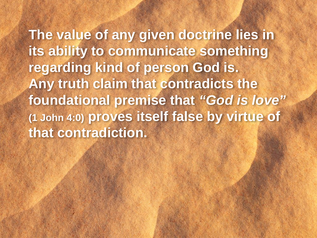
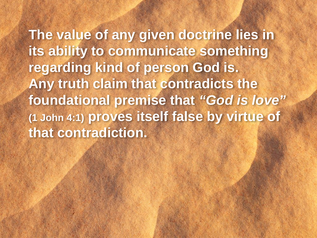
4:0: 4:0 -> 4:1
